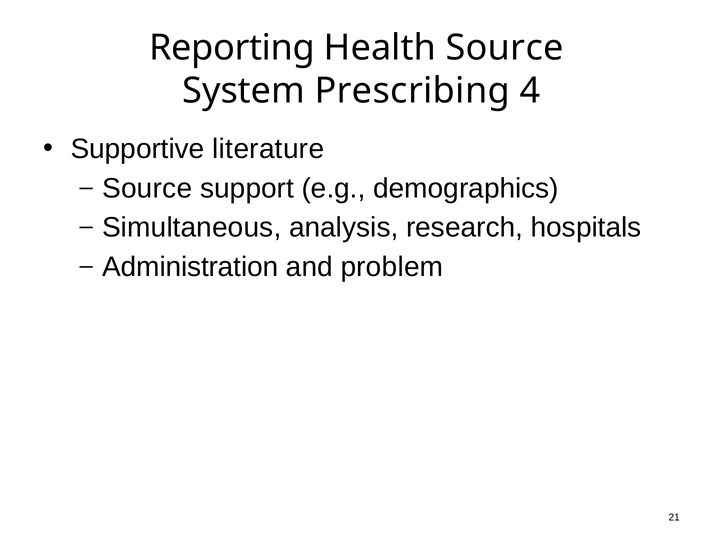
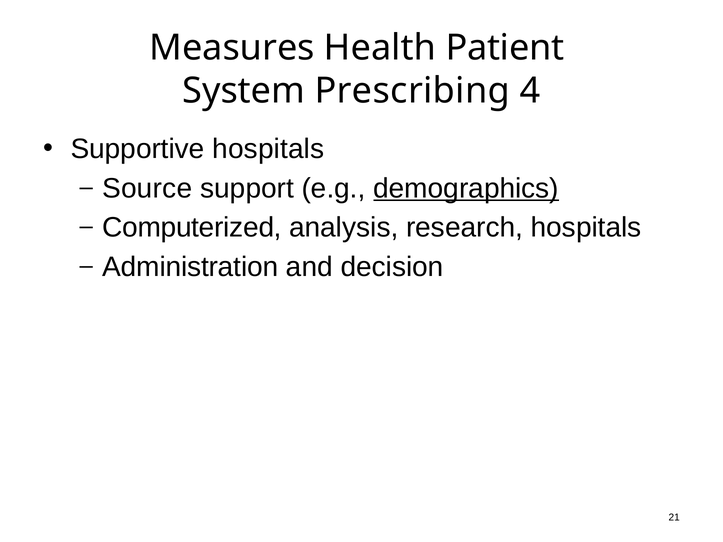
Reporting: Reporting -> Measures
Health Source: Source -> Patient
Supportive literature: literature -> hospitals
demographics underline: none -> present
Simultaneous: Simultaneous -> Computerized
problem: problem -> decision
